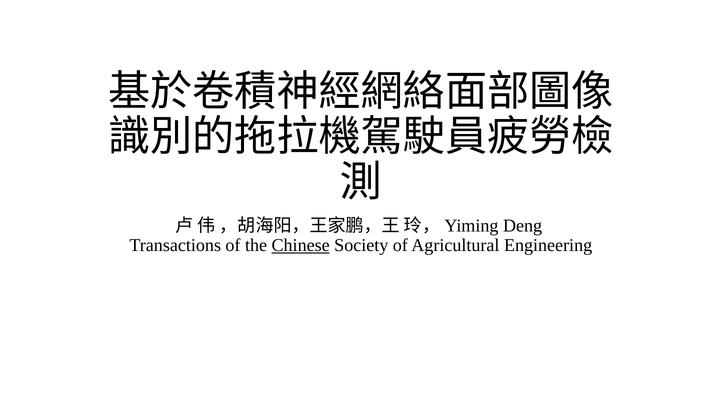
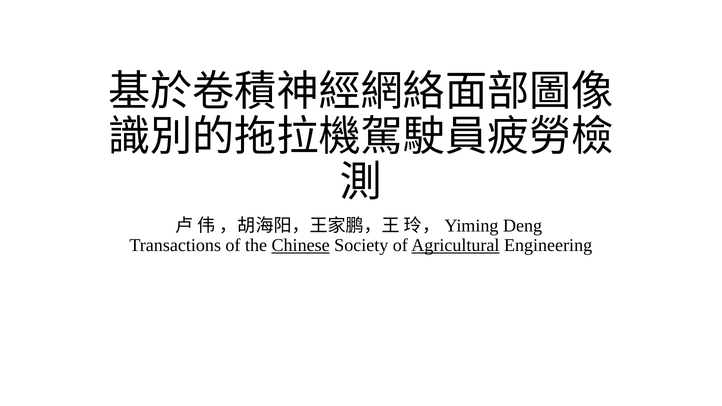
Agricultural underline: none -> present
